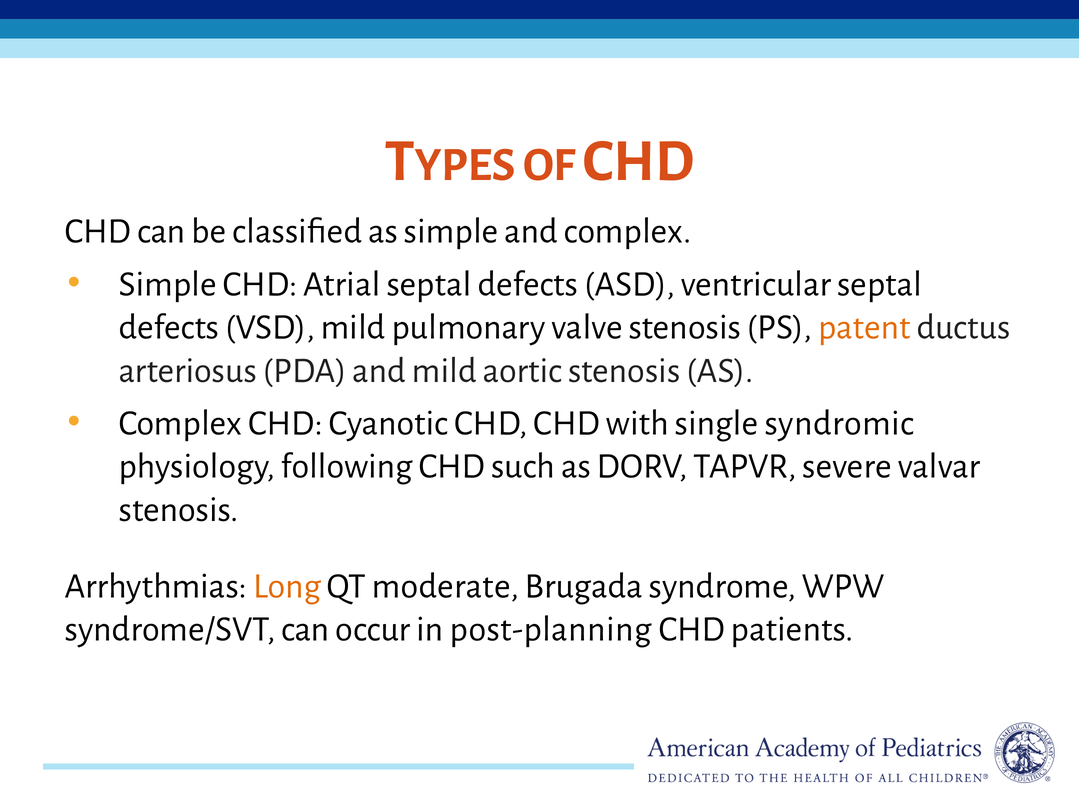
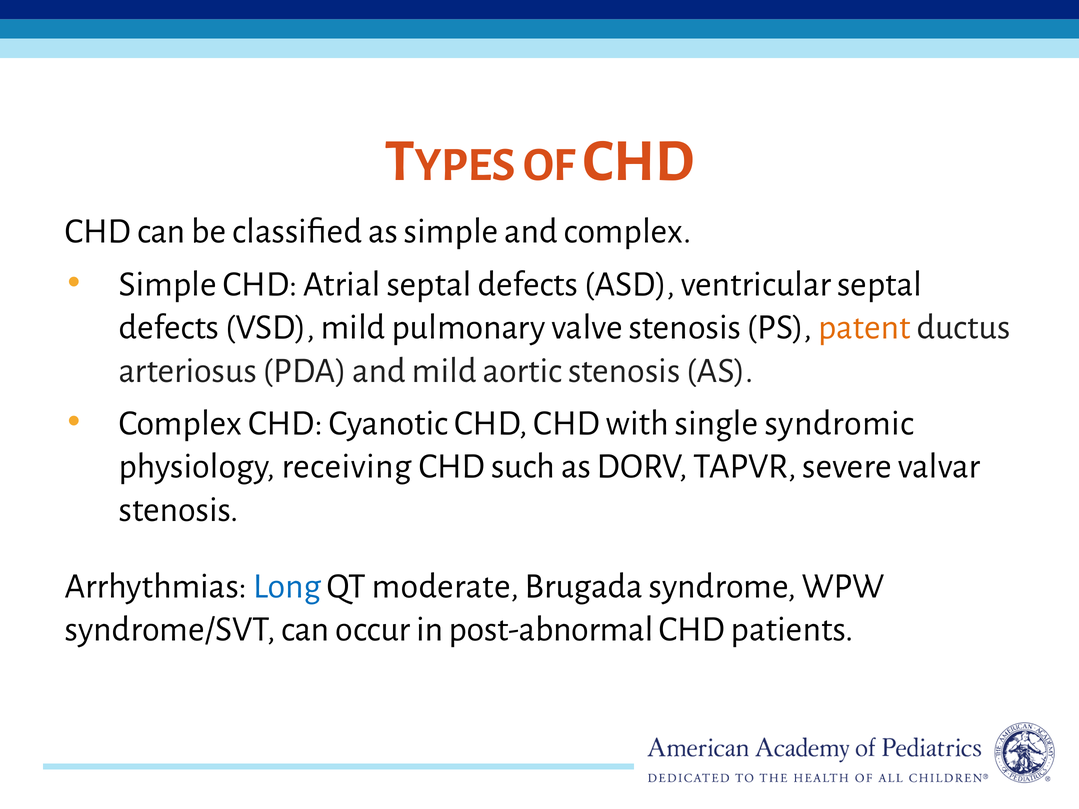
following: following -> receiving
Long colour: orange -> blue
post-planning: post-planning -> post-abnormal
